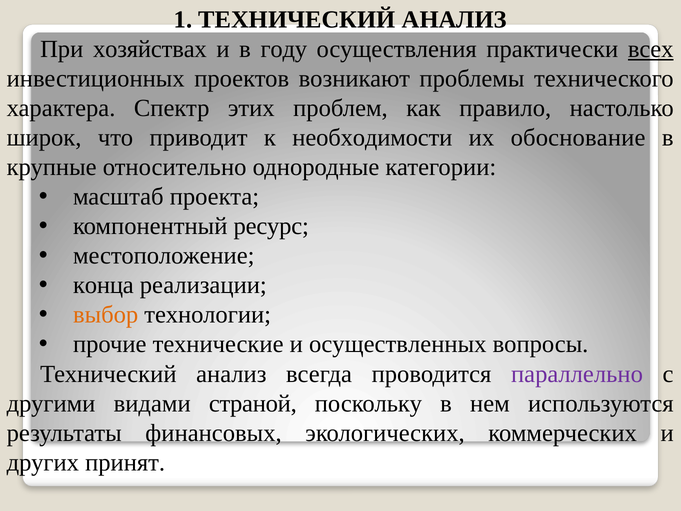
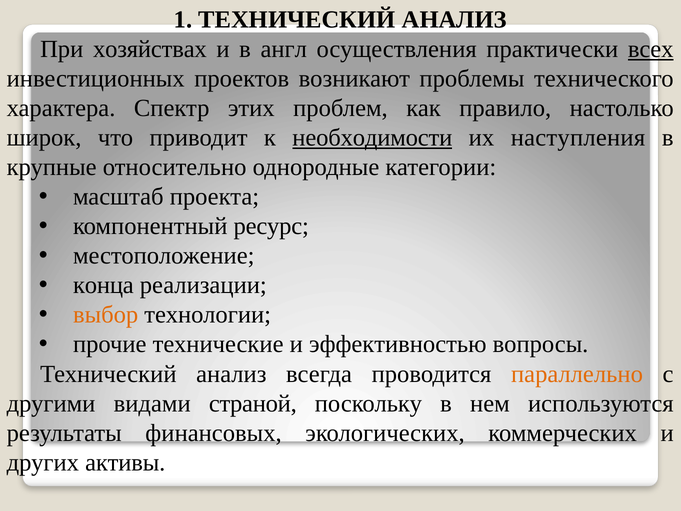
году: году -> англ
необходимости underline: none -> present
обоснование: обоснование -> наступления
осуществленных: осуществленных -> эффективностью
параллельно colour: purple -> orange
принят: принят -> активы
